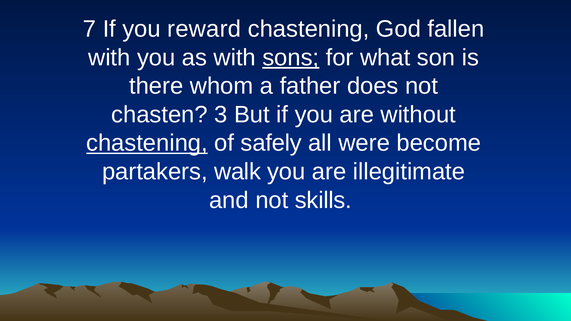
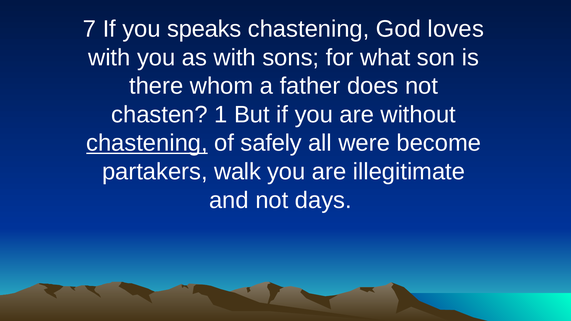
reward: reward -> speaks
fallen: fallen -> loves
sons underline: present -> none
3: 3 -> 1
skills: skills -> days
